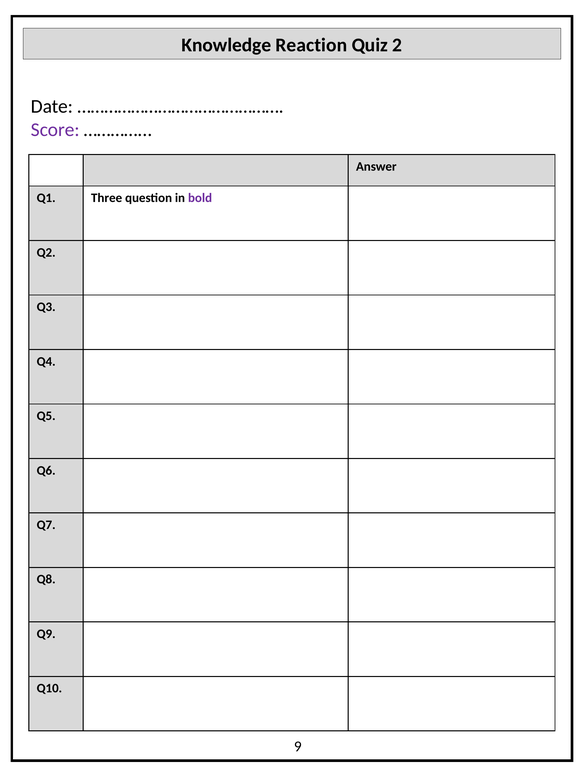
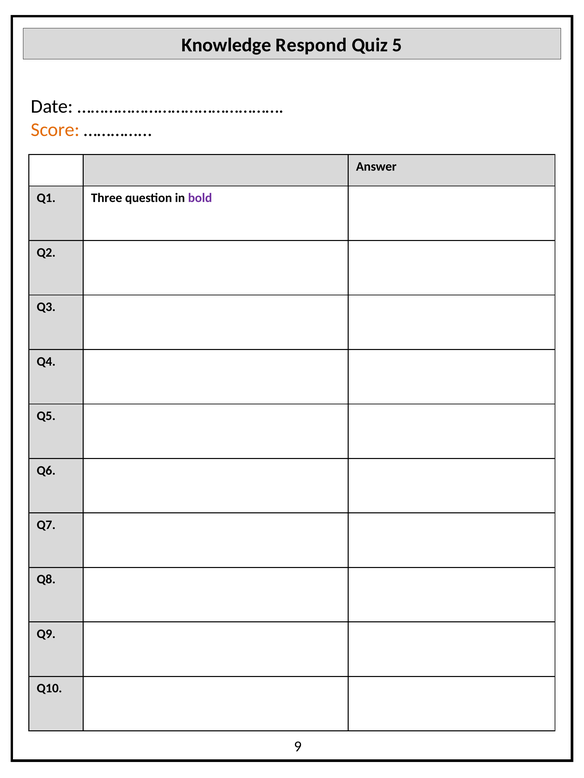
Reaction: Reaction -> Respond
2: 2 -> 5
Score colour: purple -> orange
